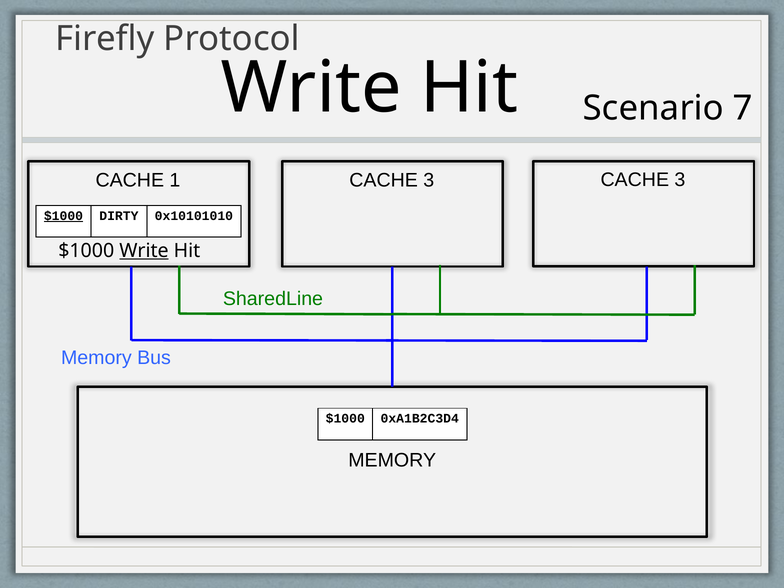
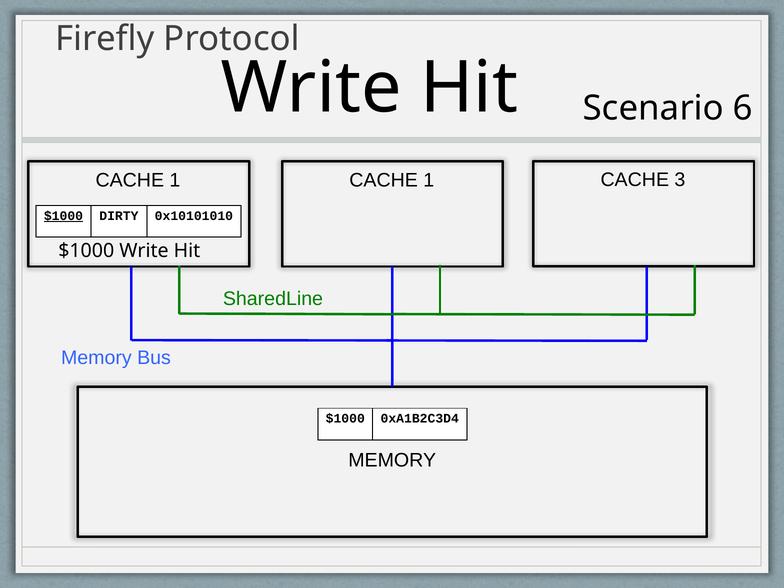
7: 7 -> 6
1 CACHE 3: 3 -> 1
Write at (144, 251) underline: present -> none
